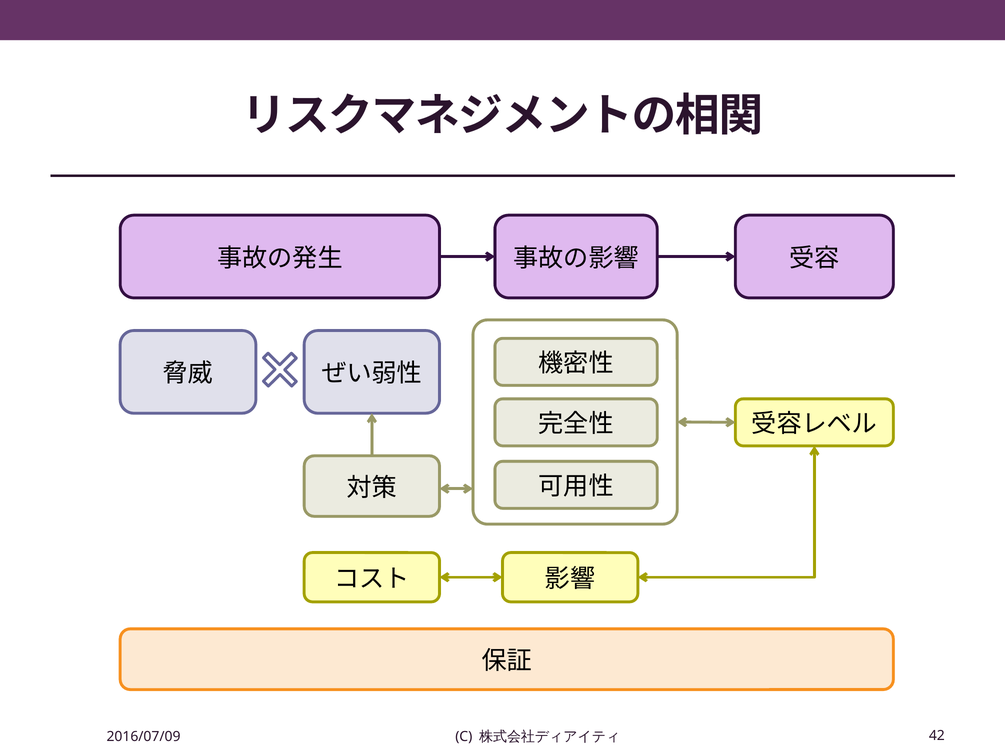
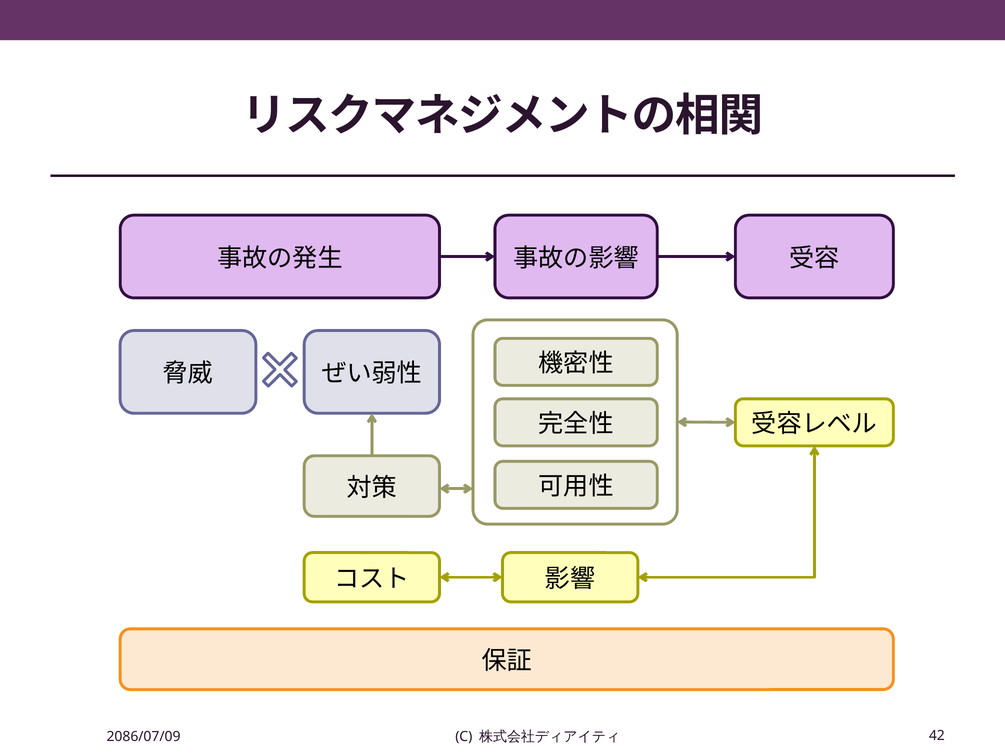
2016/07/09: 2016/07/09 -> 2086/07/09
